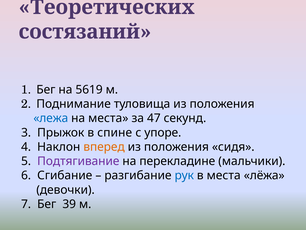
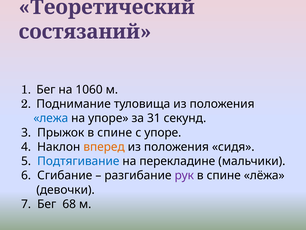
Теоретических: Теоретических -> Теоретический
5619: 5619 -> 1060
на места: места -> упоре
47: 47 -> 31
Подтягивание colour: purple -> blue
рук colour: blue -> purple
места at (224, 175): места -> спине
39: 39 -> 68
